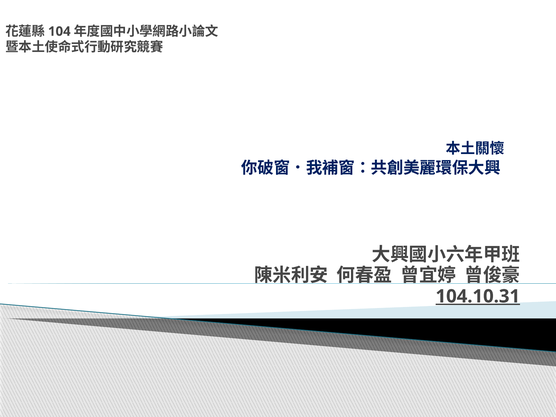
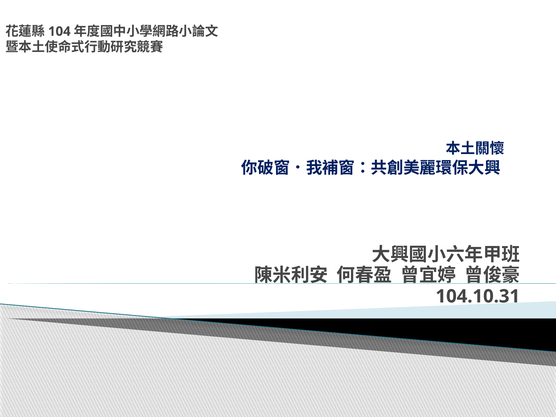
104.10.31 underline: present -> none
